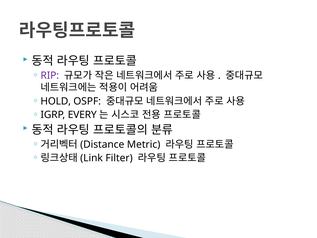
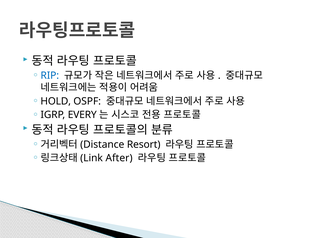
RIP colour: purple -> blue
Metric: Metric -> Resort
Filter: Filter -> After
